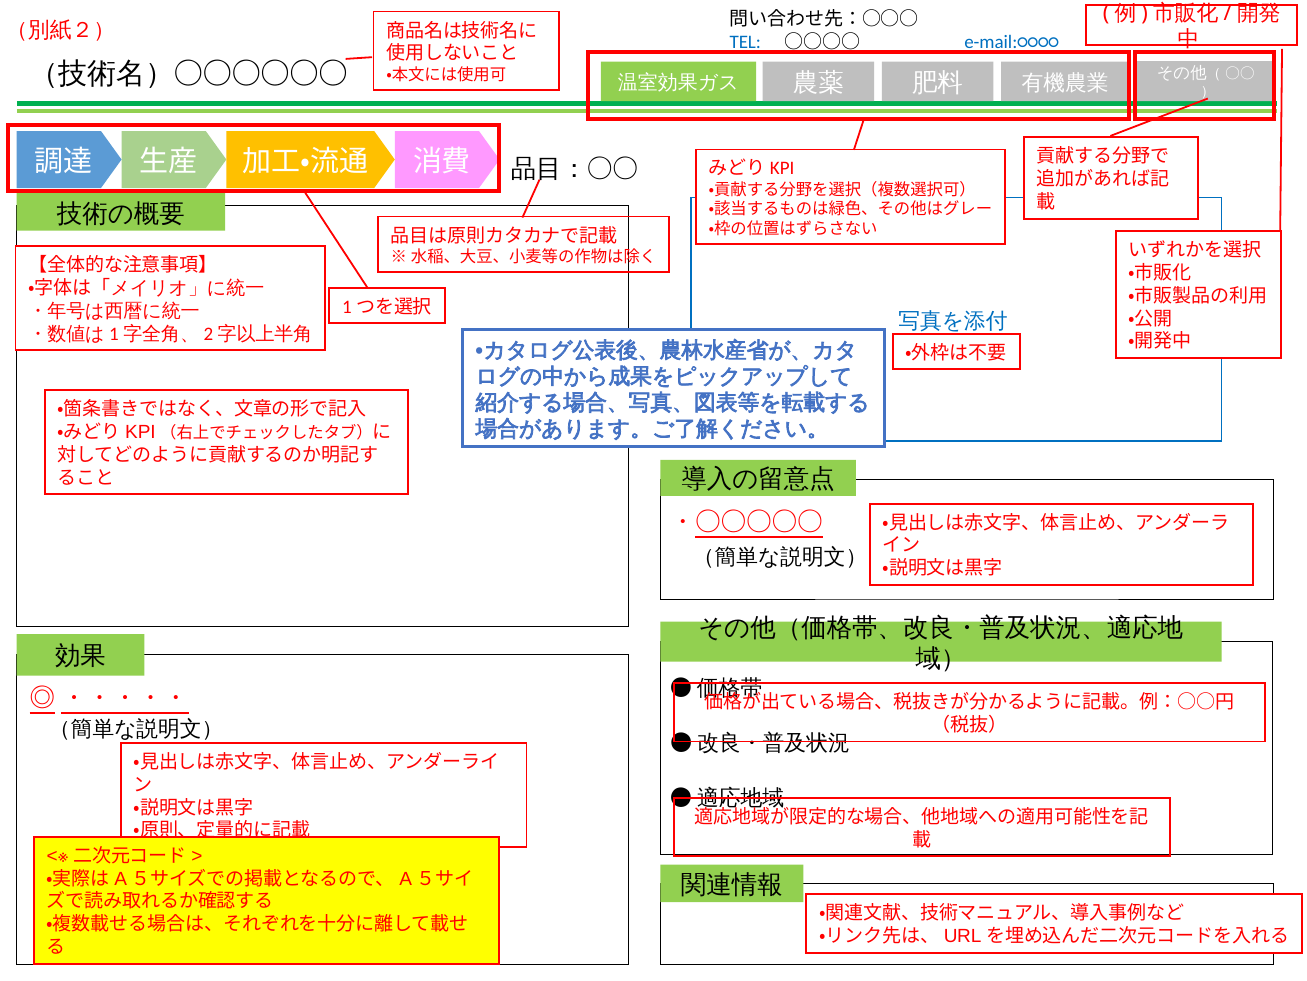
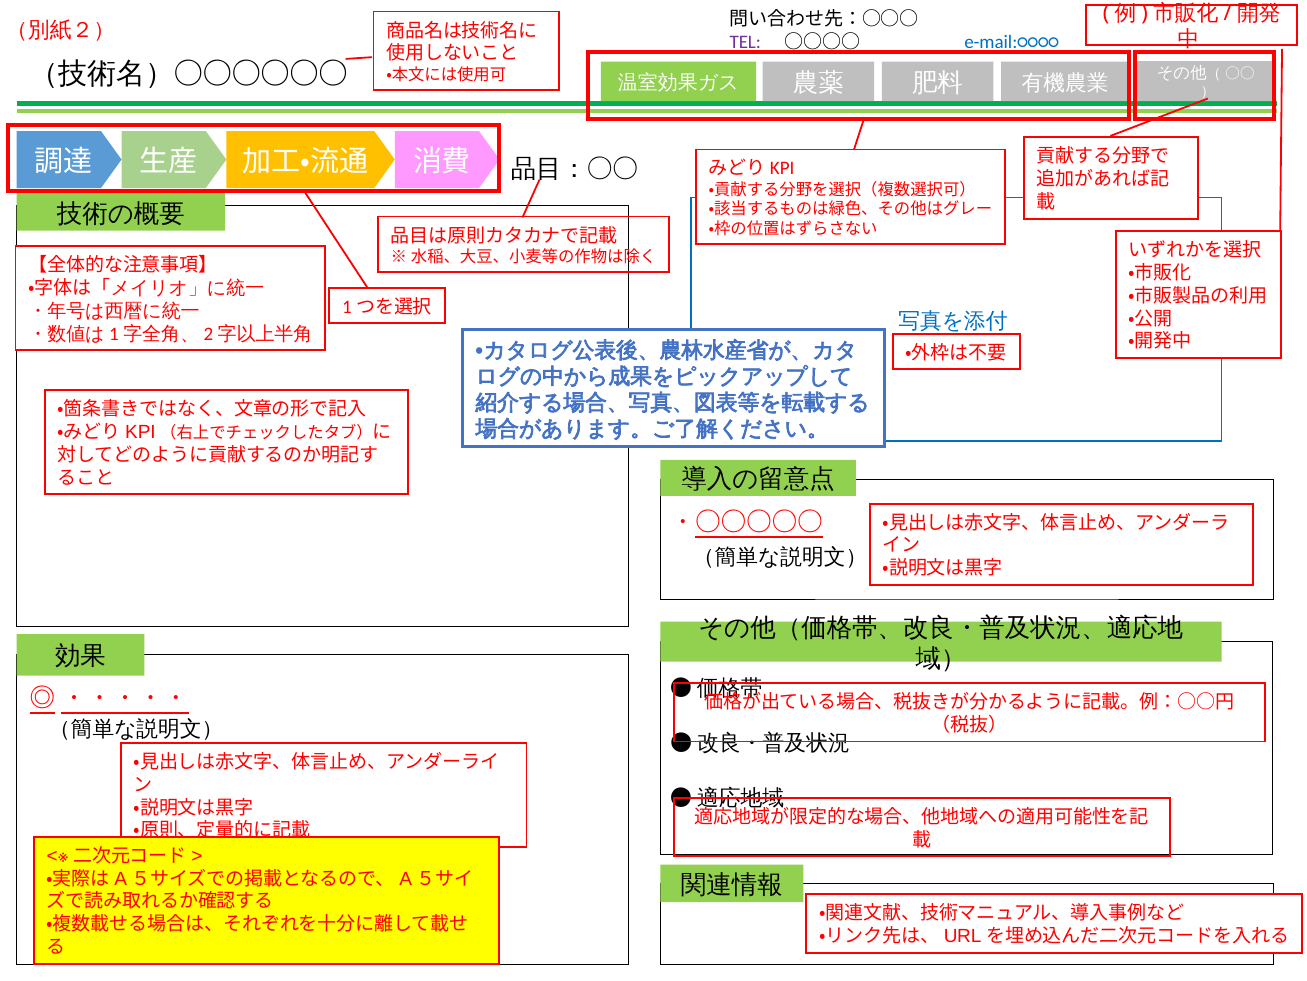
TEL colour: blue -> purple
